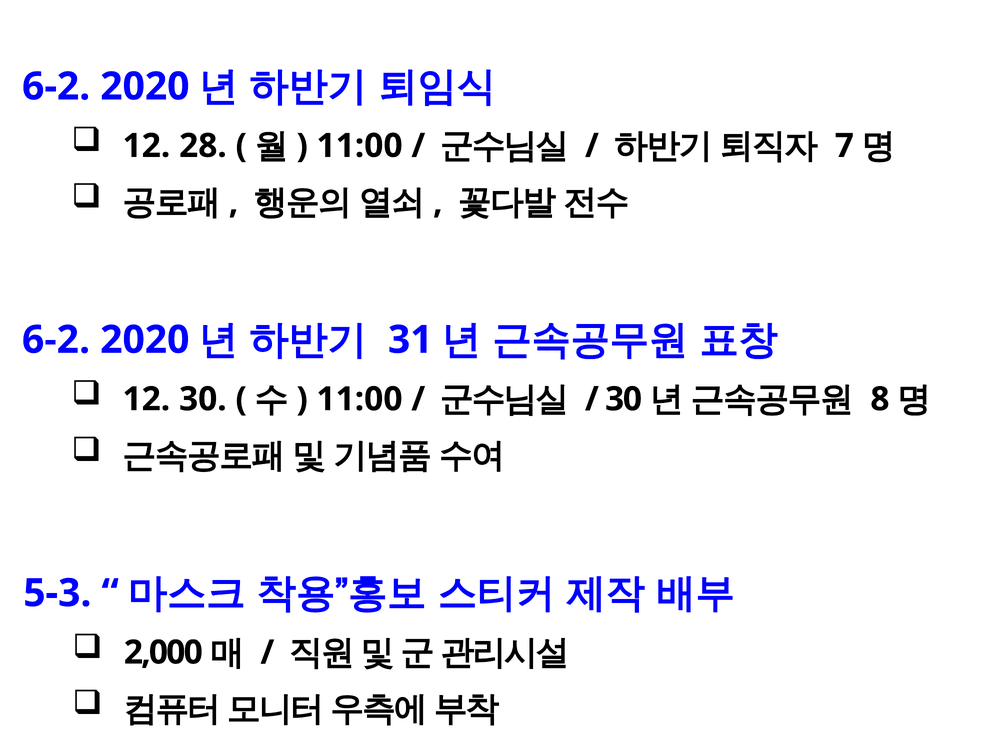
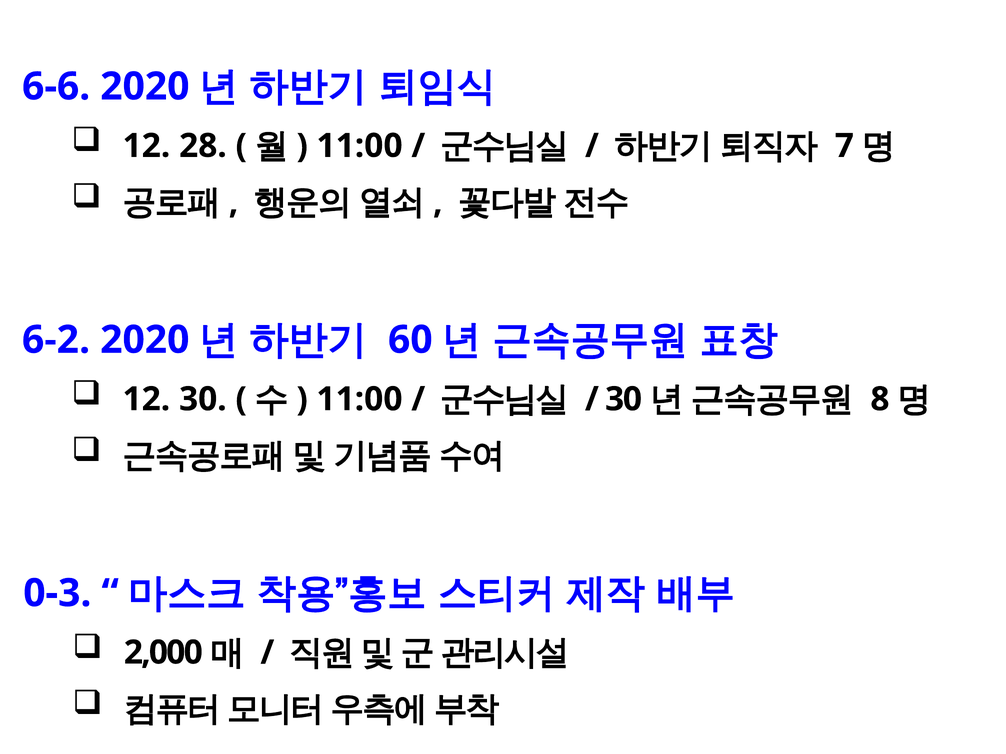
6-2 at (56, 87): 6-2 -> 6-6
31: 31 -> 60
5-3: 5-3 -> 0-3
